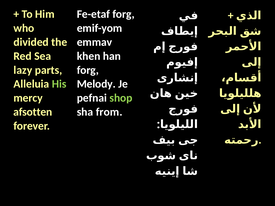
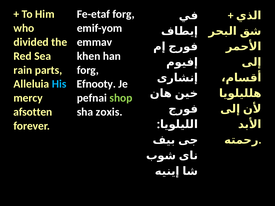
lazy: lazy -> rain
His colour: light green -> light blue
Melody: Melody -> Efnooty
from: from -> zoxis
